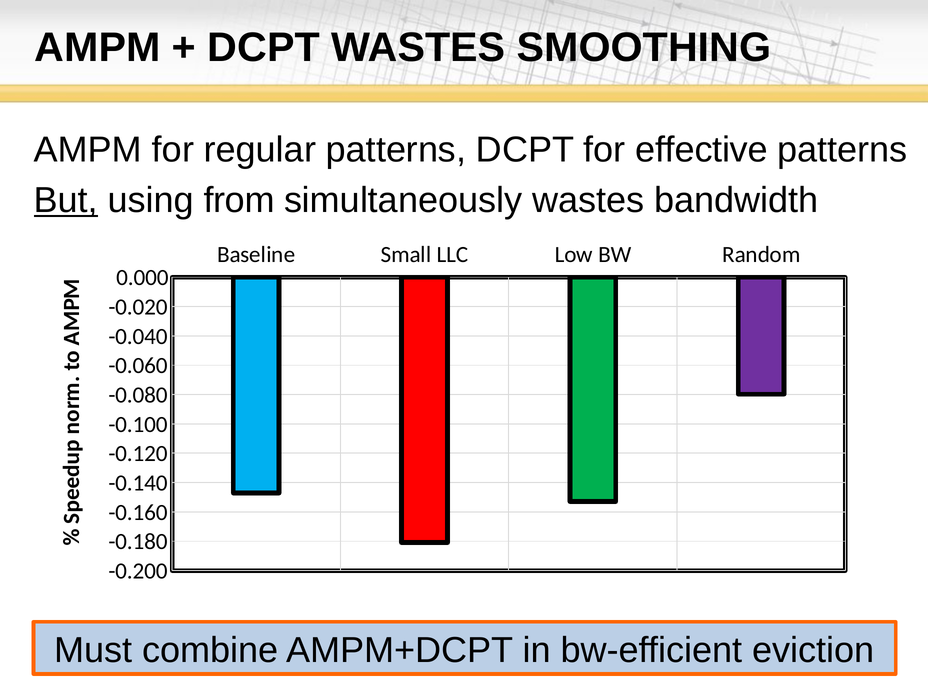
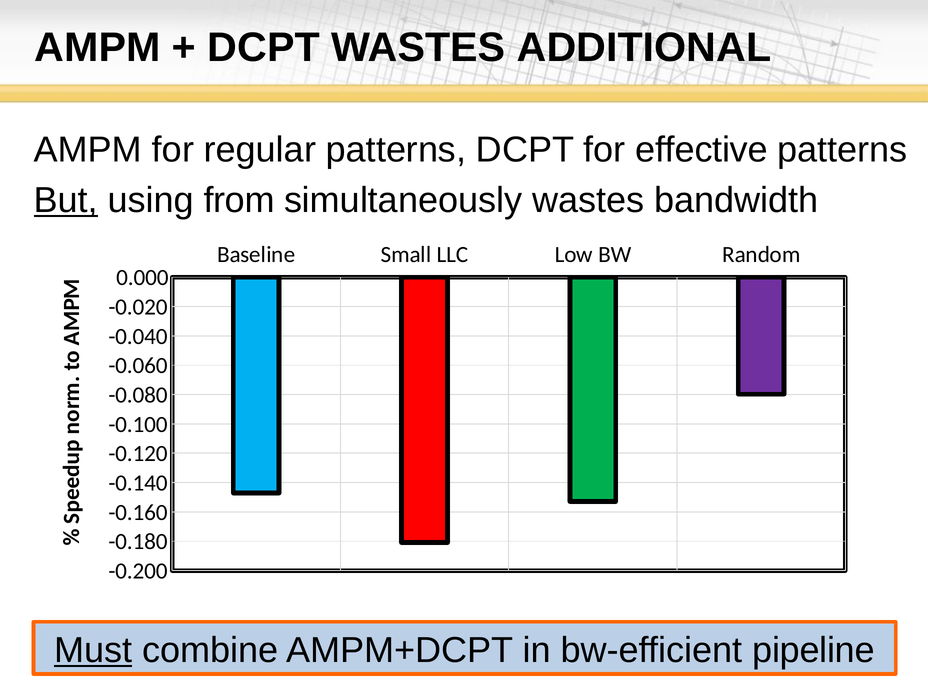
SMOOTHING: SMOOTHING -> ADDITIONAL
Must underline: none -> present
eviction: eviction -> pipeline
